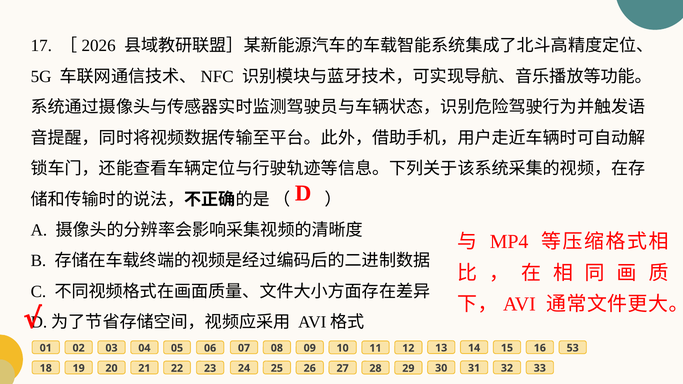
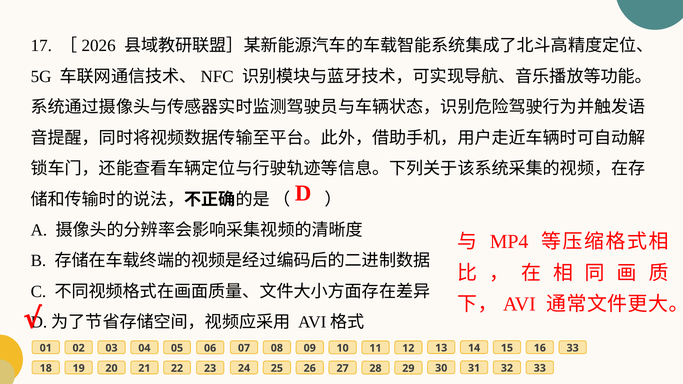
53 at (573, 348): 53 -> 33
